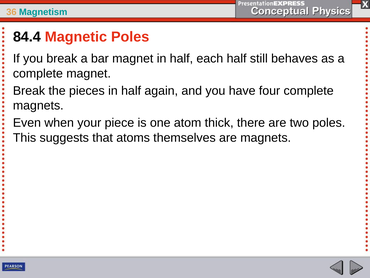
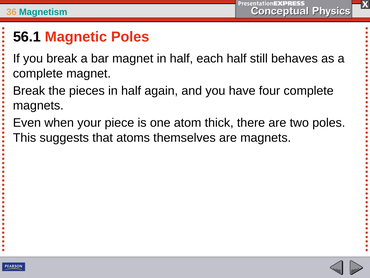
84.4: 84.4 -> 56.1
